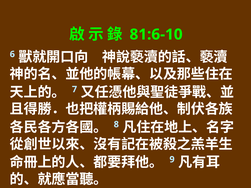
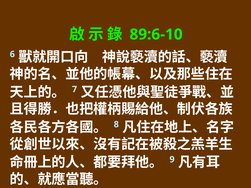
81:6-10: 81:6-10 -> 89:6-10
